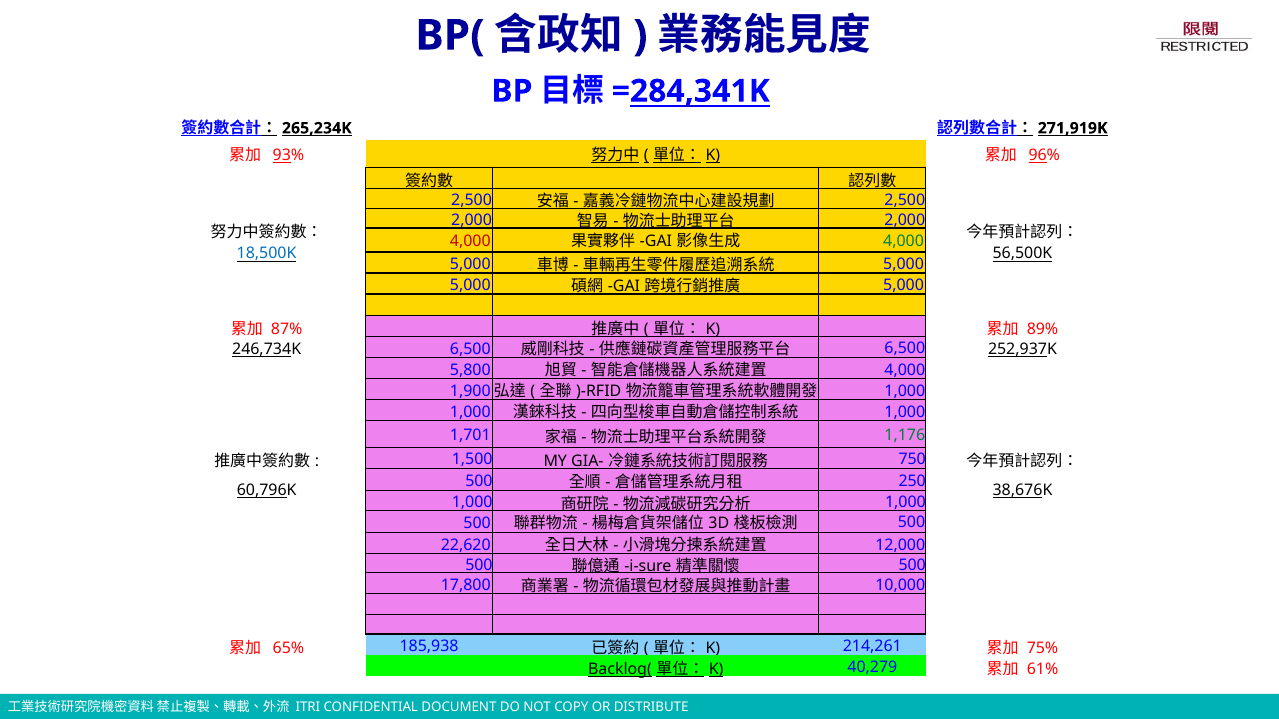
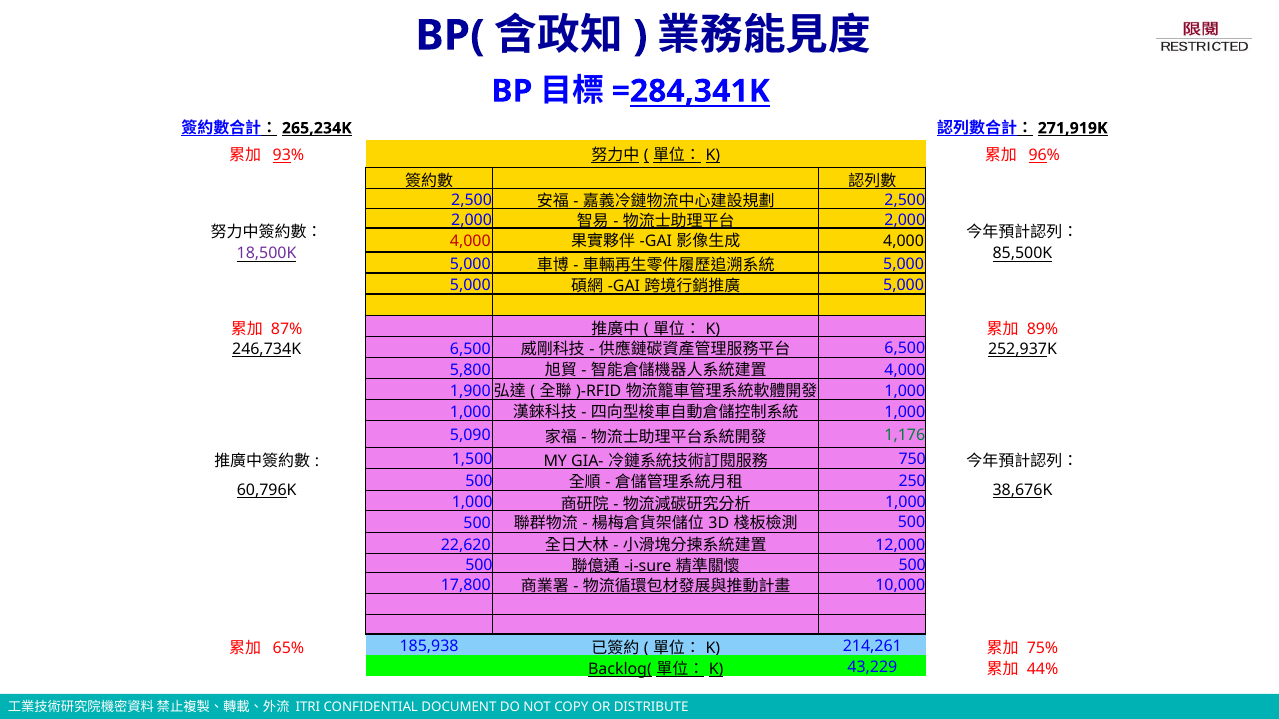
4,000 at (904, 241) colour: green -> black
18,500K colour: blue -> purple
56,500K: 56,500K -> 85,500K
1,701: 1,701 -> 5,090
40,279: 40,279 -> 43,229
61%: 61% -> 44%
